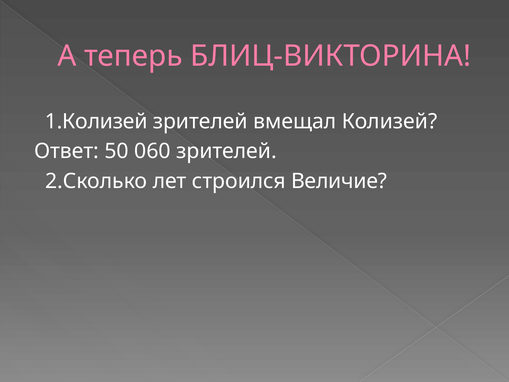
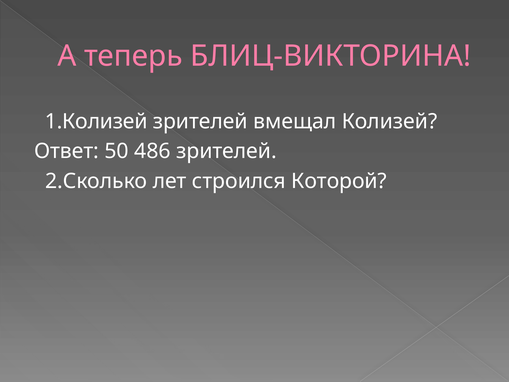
060: 060 -> 486
Величие: Величие -> Которой
